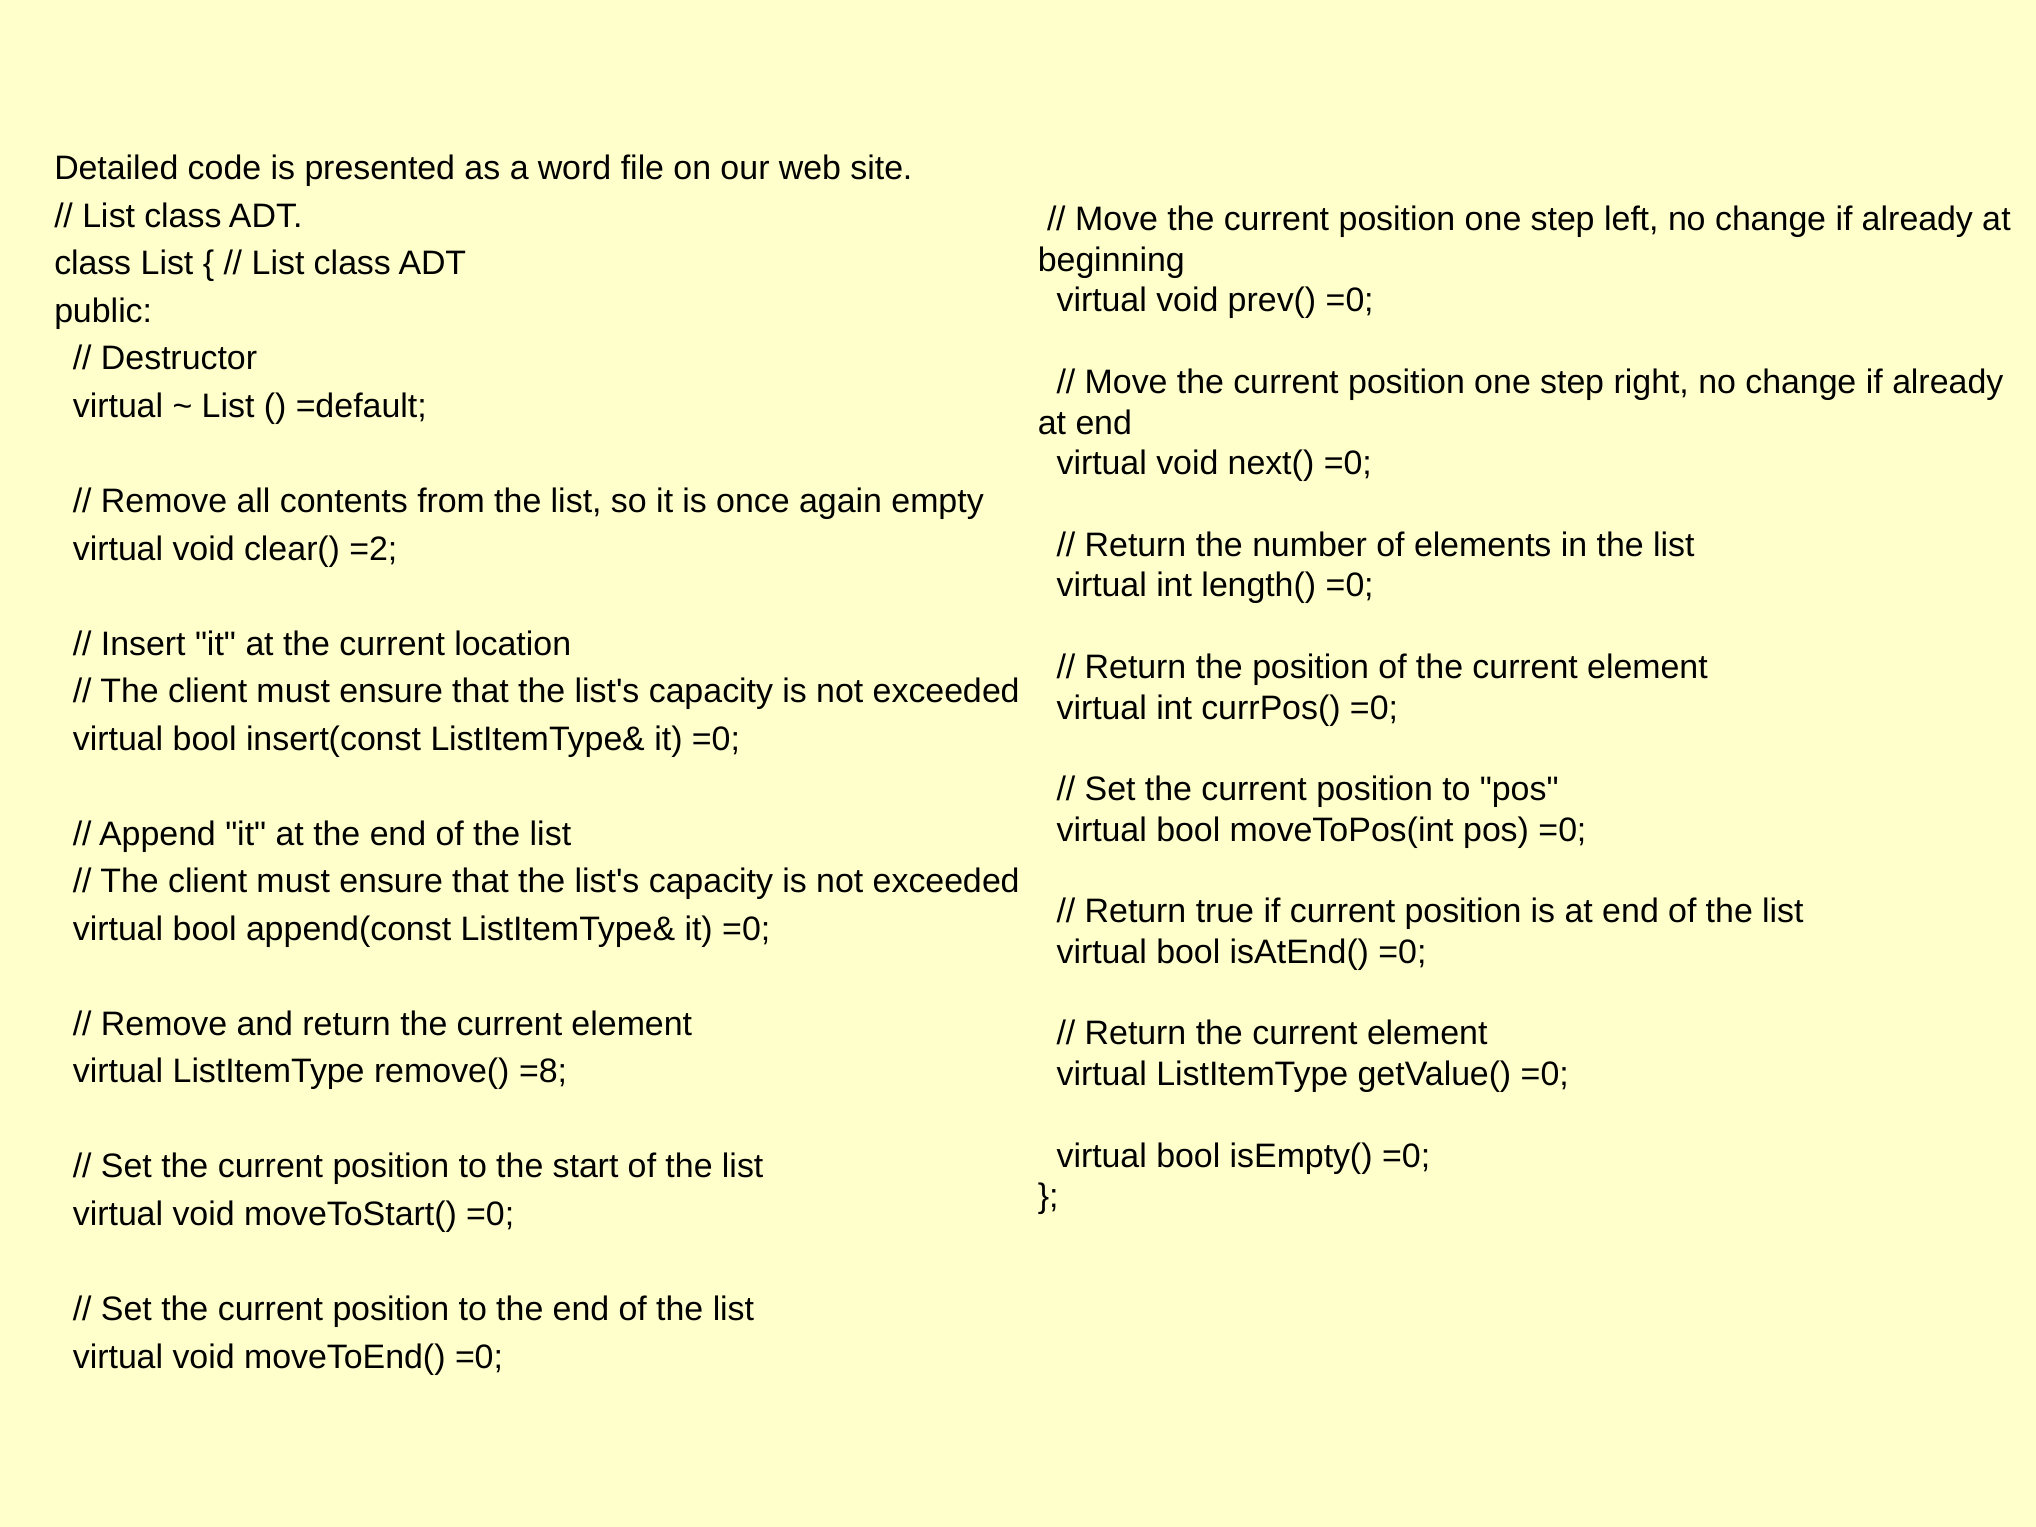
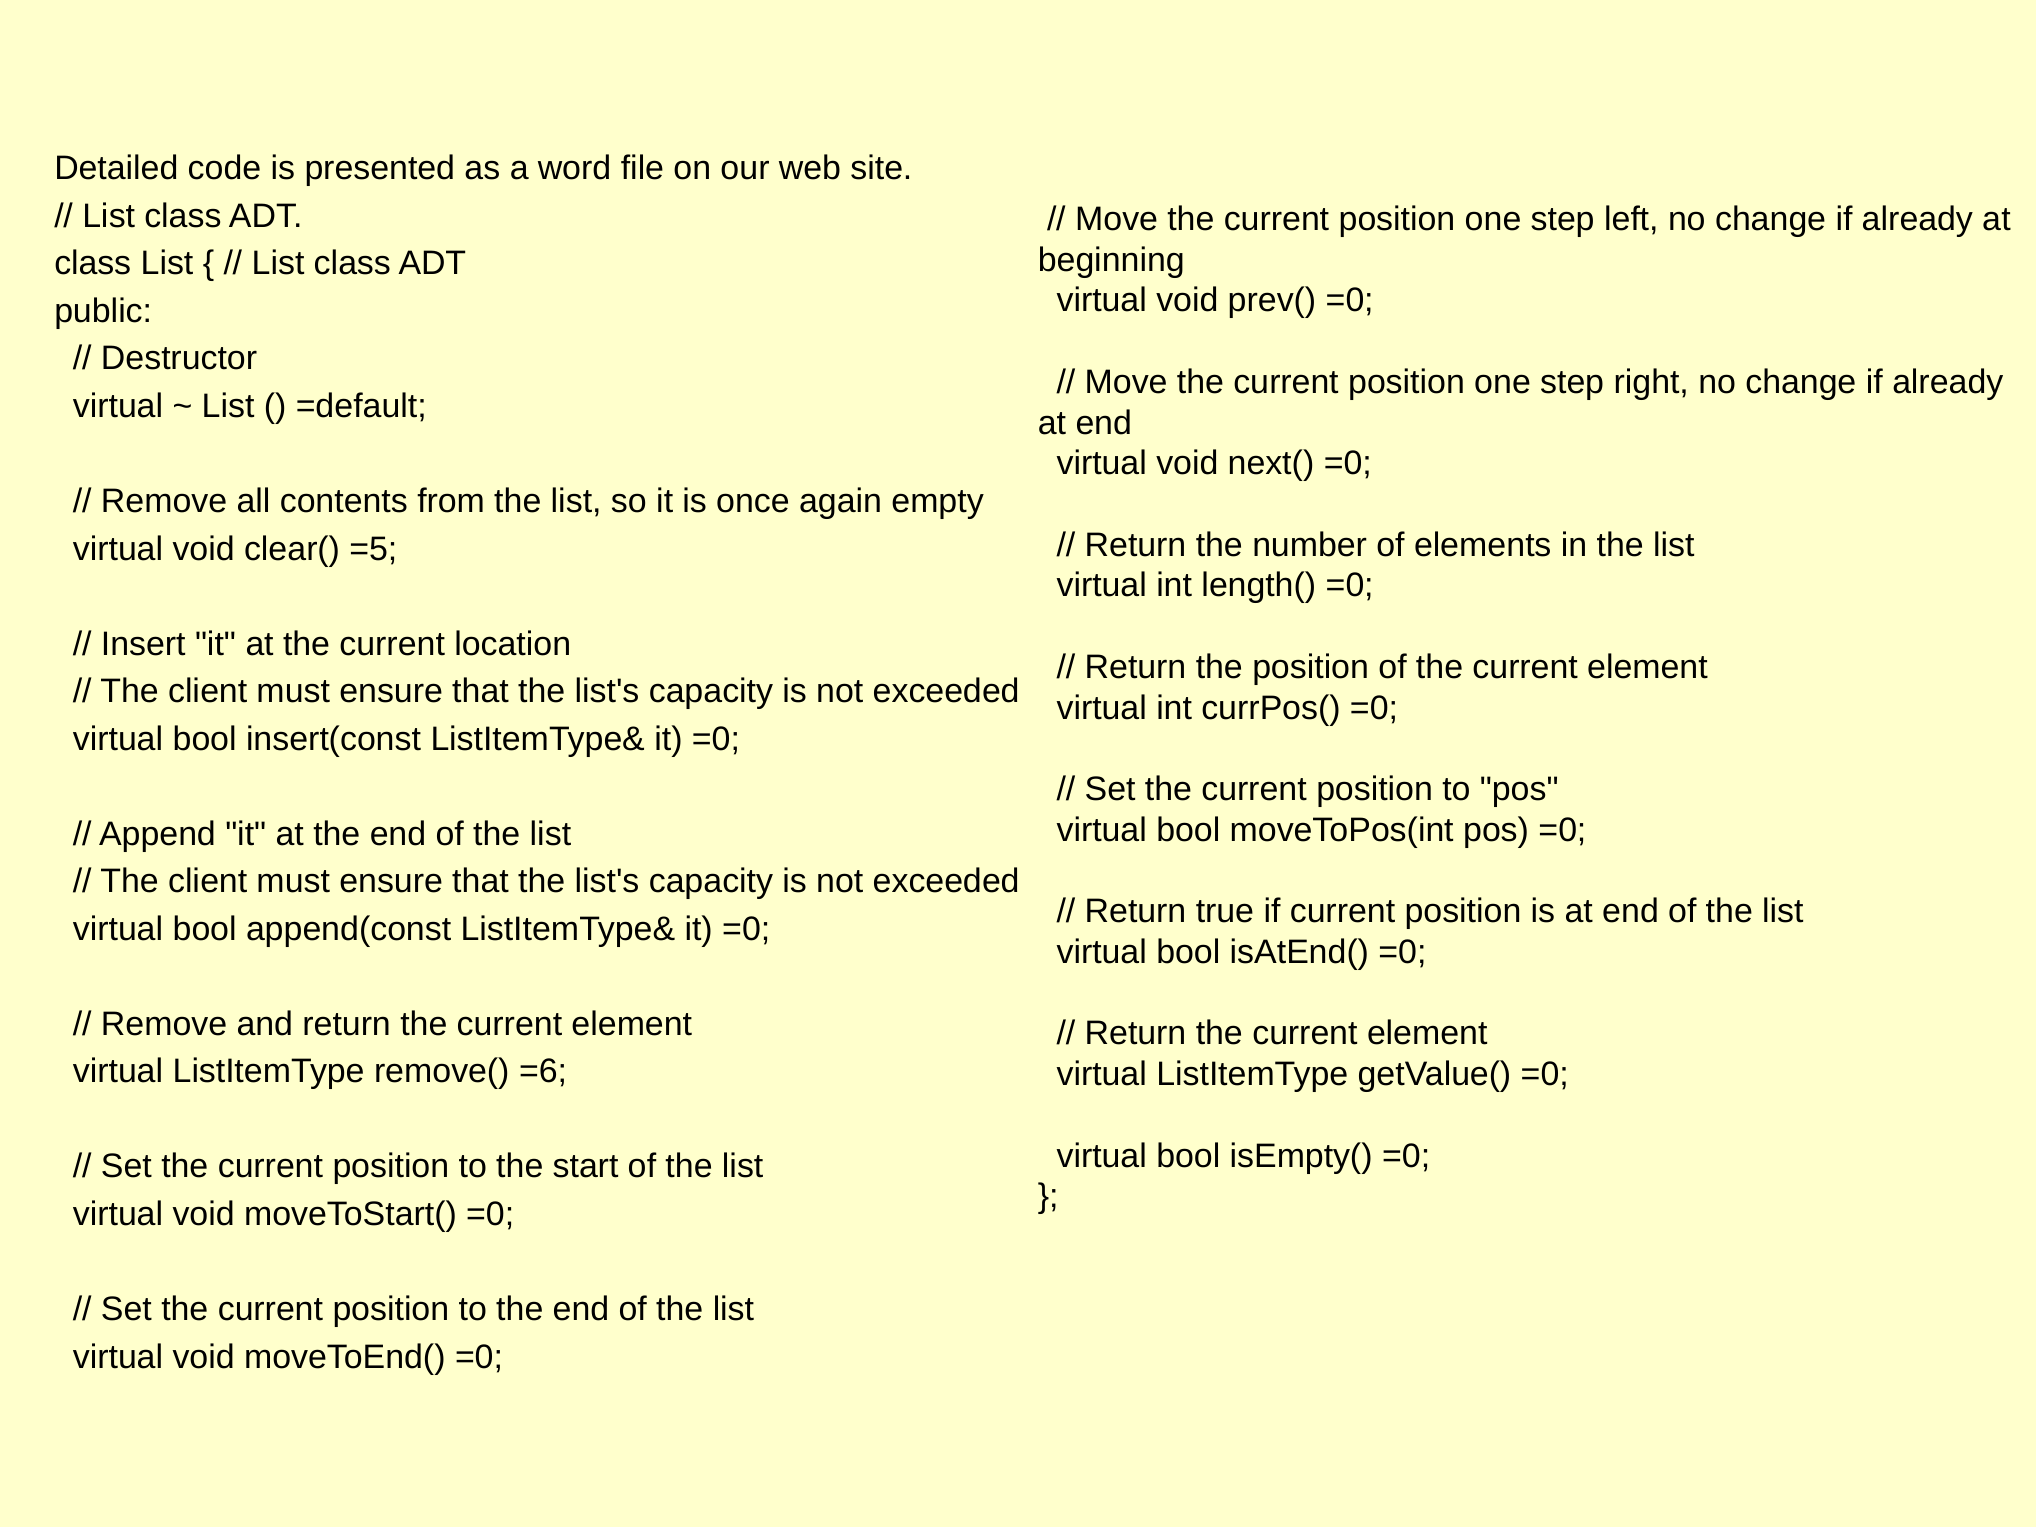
=2: =2 -> =5
=8: =8 -> =6
